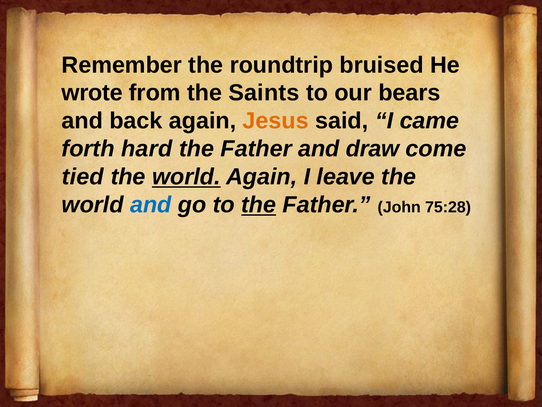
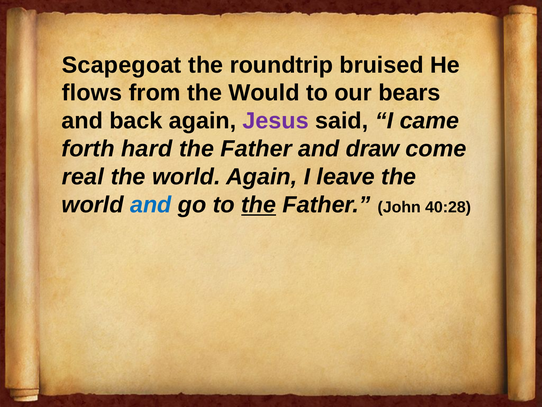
Remember: Remember -> Scapegoat
wrote: wrote -> flows
Saints: Saints -> Would
Jesus colour: orange -> purple
tied: tied -> real
world at (186, 177) underline: present -> none
75:28: 75:28 -> 40:28
